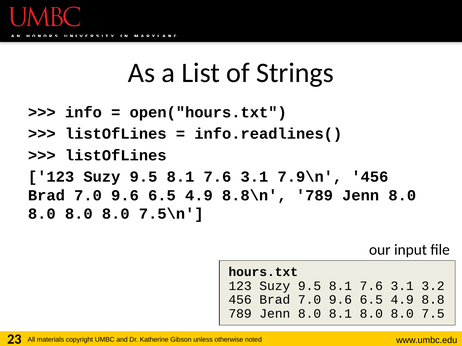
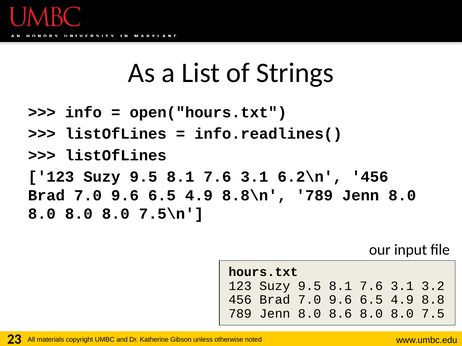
7.9\n: 7.9\n -> 6.2\n
8.0 8.1: 8.1 -> 8.6
